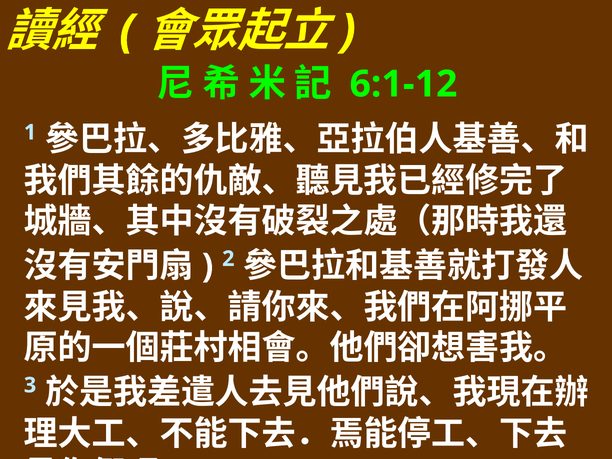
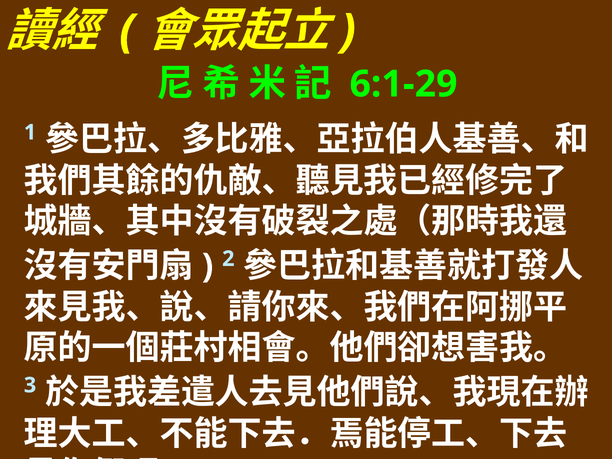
6:1-12: 6:1-12 -> 6:1-29
